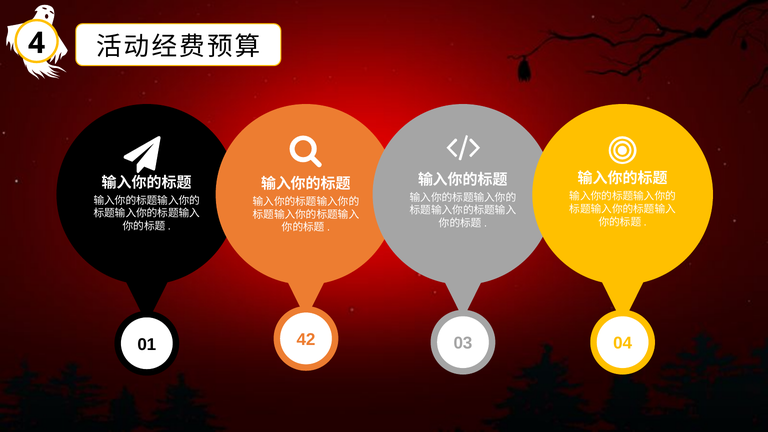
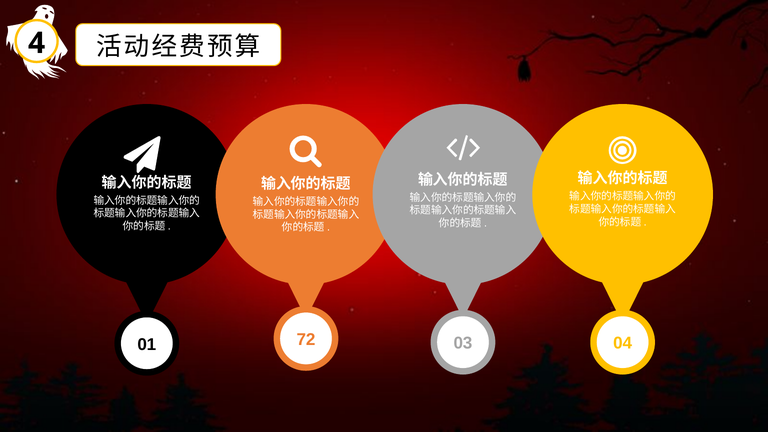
42: 42 -> 72
